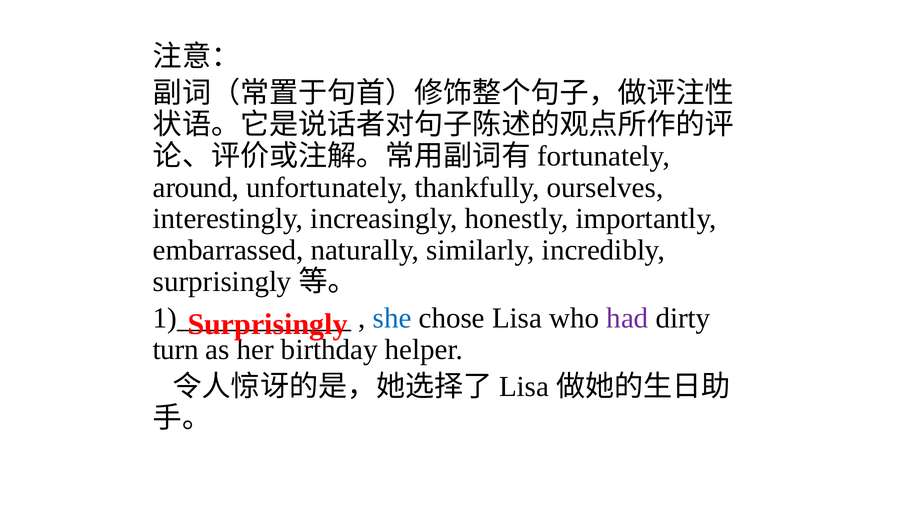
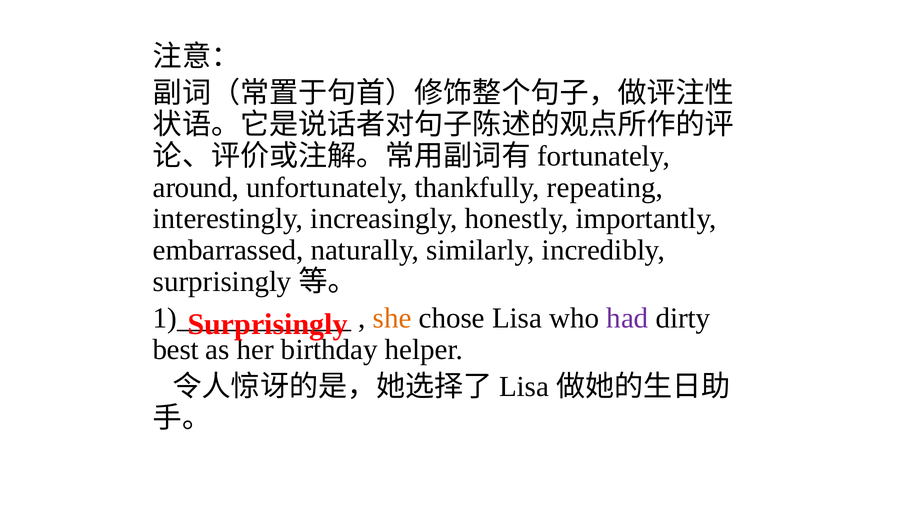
ourselves: ourselves -> repeating
she colour: blue -> orange
turn: turn -> best
